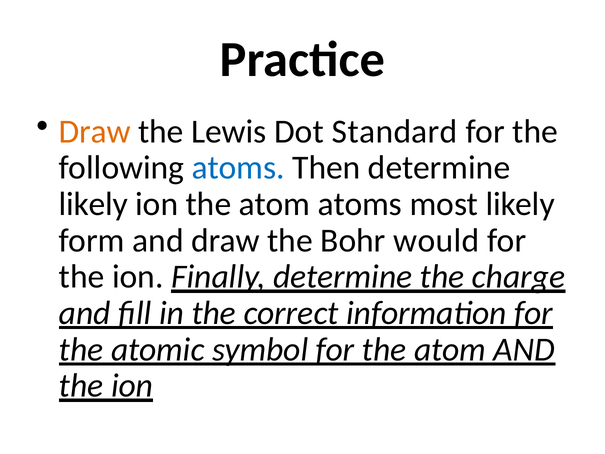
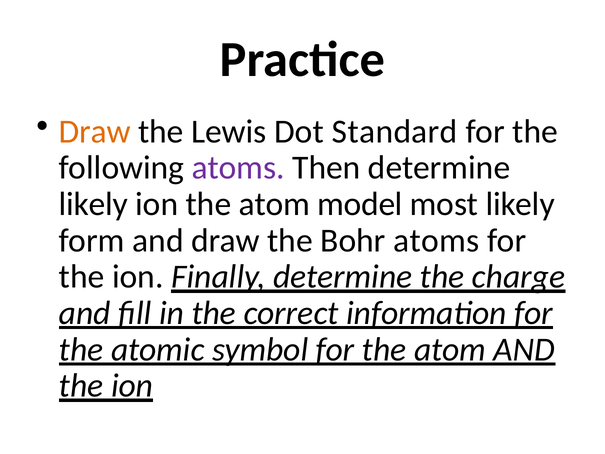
atoms at (238, 168) colour: blue -> purple
atom atoms: atoms -> model
Bohr would: would -> atoms
